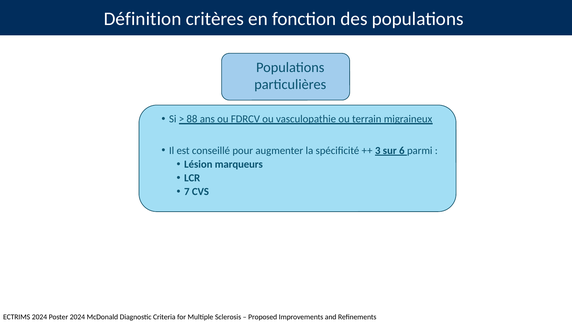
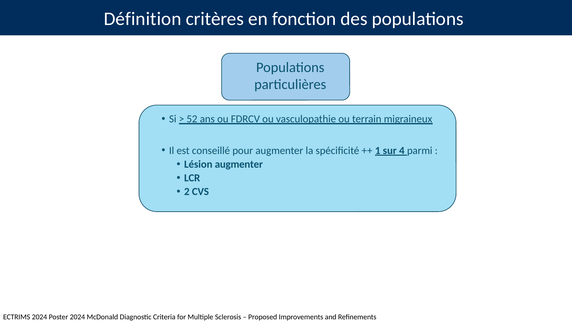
88: 88 -> 52
3: 3 -> 1
6: 6 -> 4
Lésion marqueurs: marqueurs -> augmenter
7: 7 -> 2
